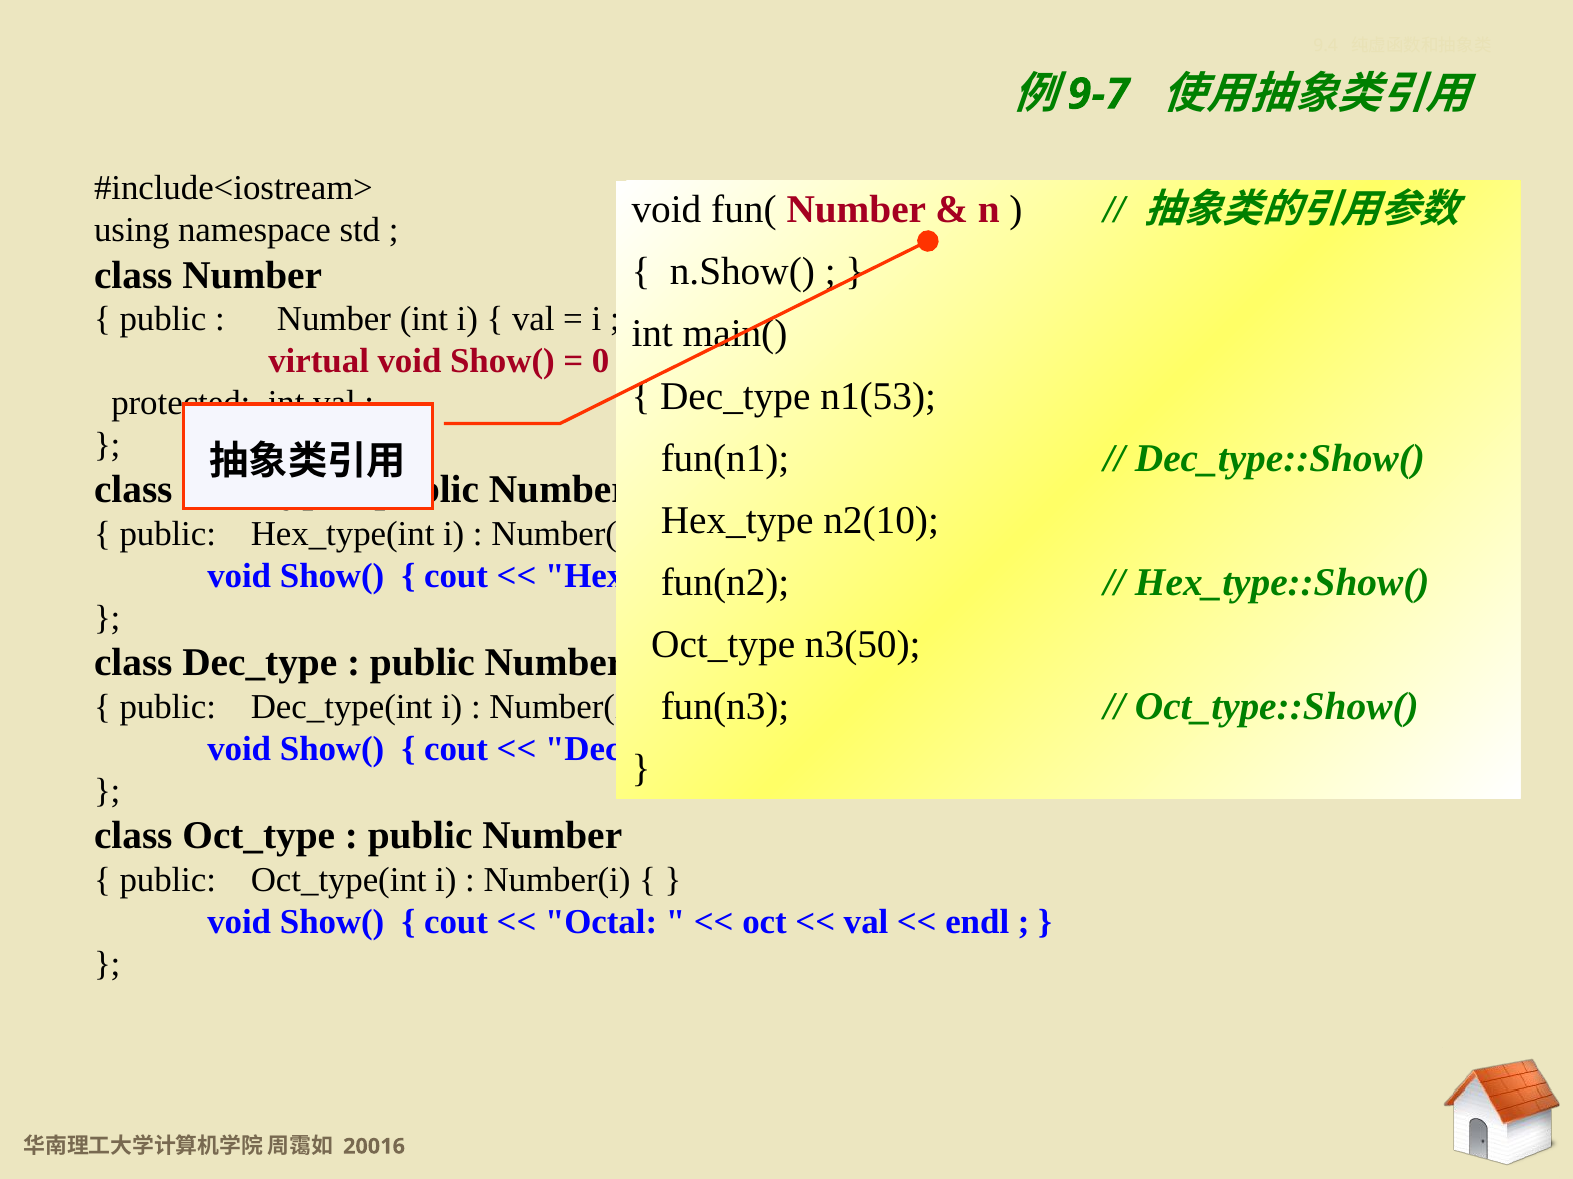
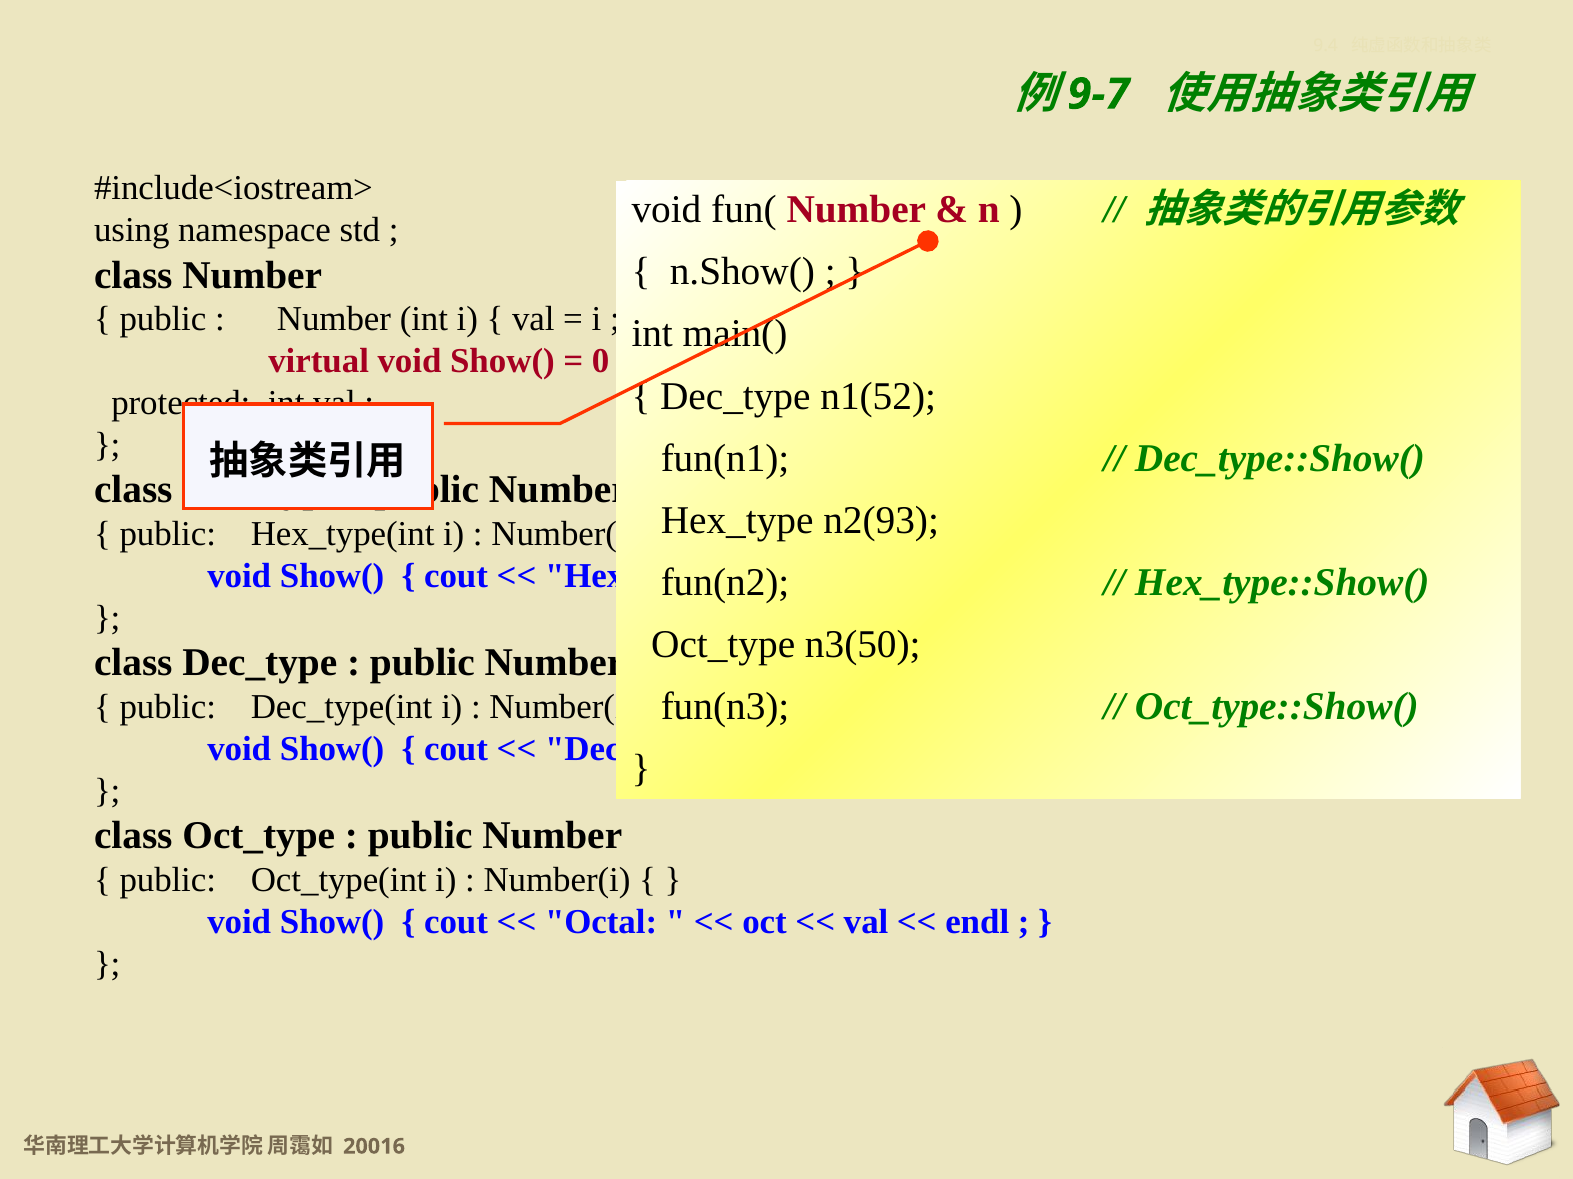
n1(53: n1(53 -> n1(52
n2(10: n2(10 -> n2(93
